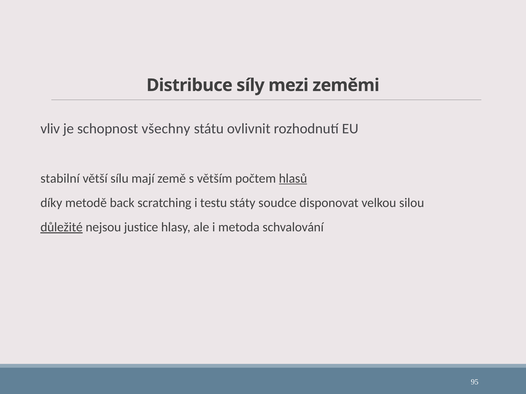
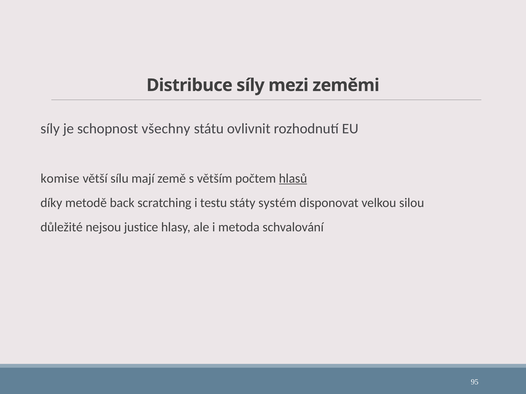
vliv at (50, 129): vliv -> síly
stabilní: stabilní -> komise
soudce: soudce -> systém
důležité underline: present -> none
